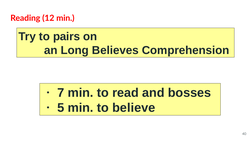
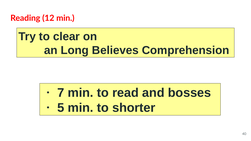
pairs: pairs -> clear
believe: believe -> shorter
